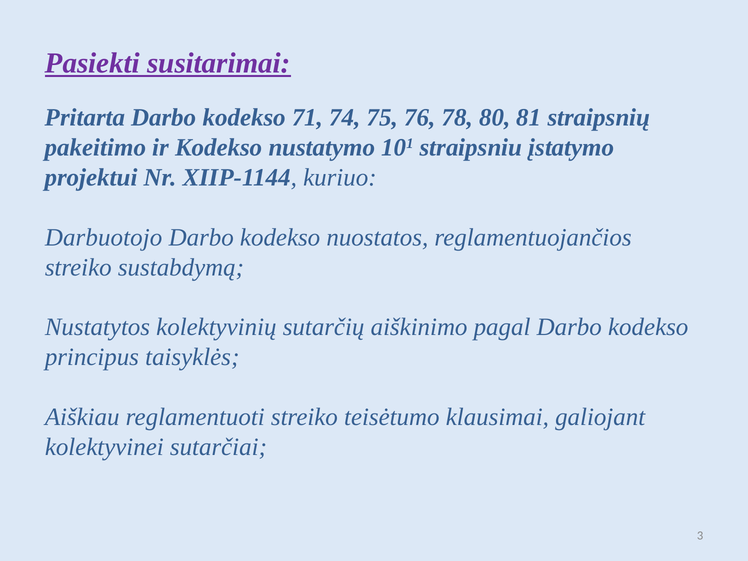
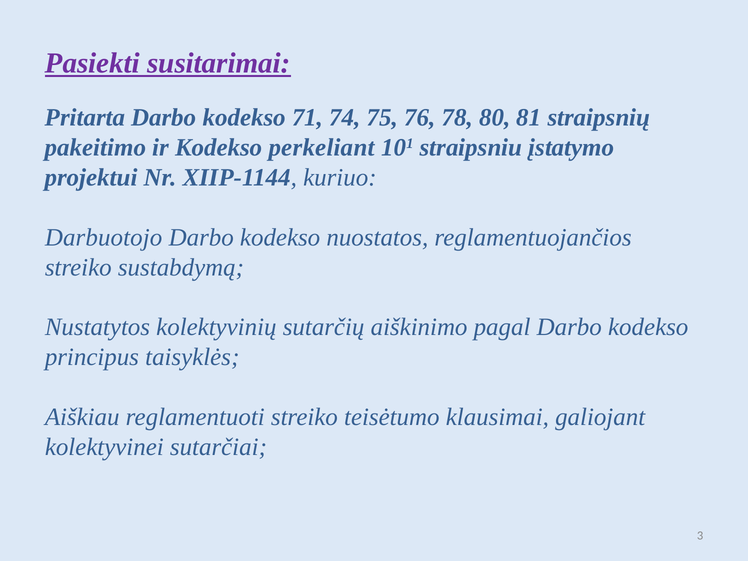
nustatymo: nustatymo -> perkeliant
